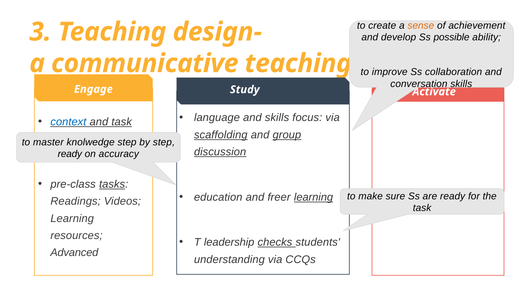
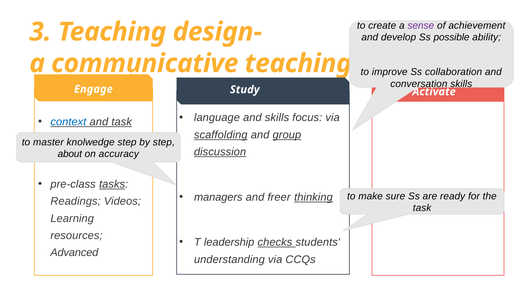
sense colour: orange -> purple
ready at (70, 154): ready -> about
education: education -> managers
freer learning: learning -> thinking
